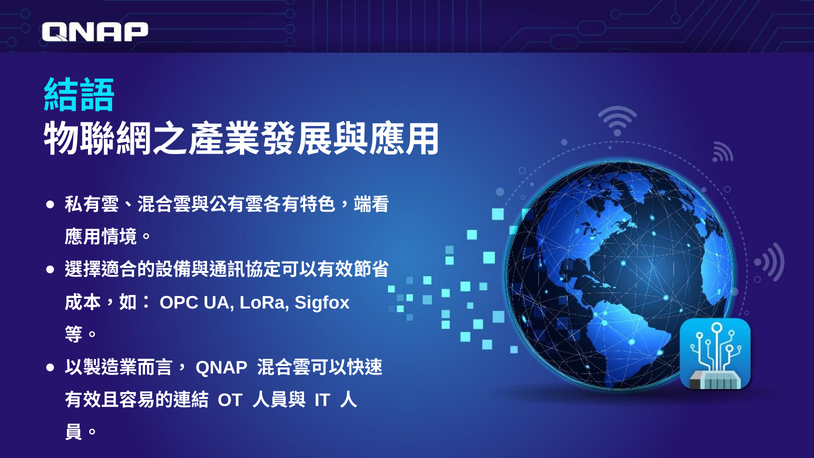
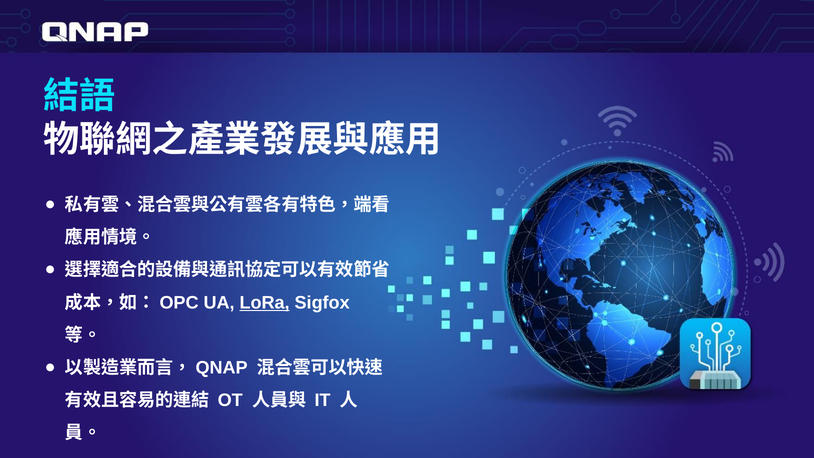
LoRa underline: none -> present
